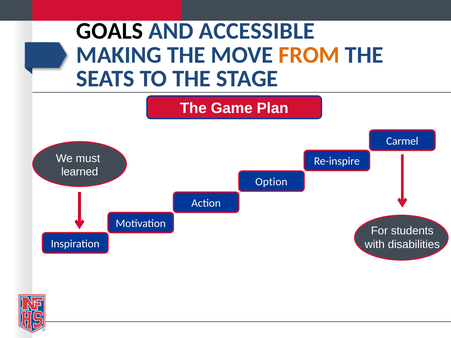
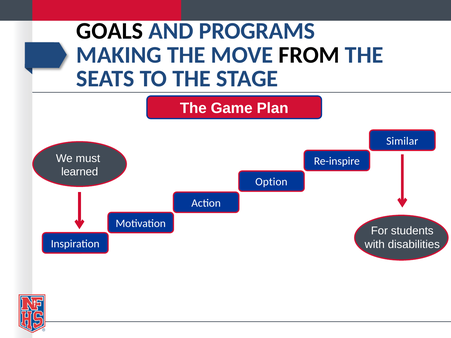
ACCESSIBLE: ACCESSIBLE -> PROGRAMS
FROM colour: orange -> black
Carmel: Carmel -> Similar
